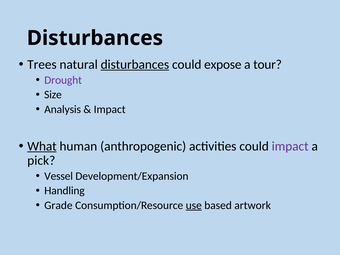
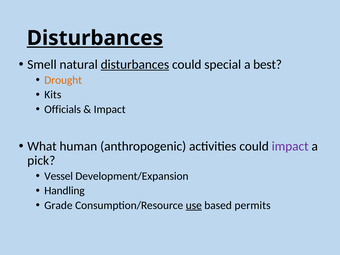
Disturbances at (95, 38) underline: none -> present
Trees: Trees -> Smell
expose: expose -> special
tour: tour -> best
Drought colour: purple -> orange
Size: Size -> Kits
Analysis: Analysis -> Officials
What underline: present -> none
artwork: artwork -> permits
